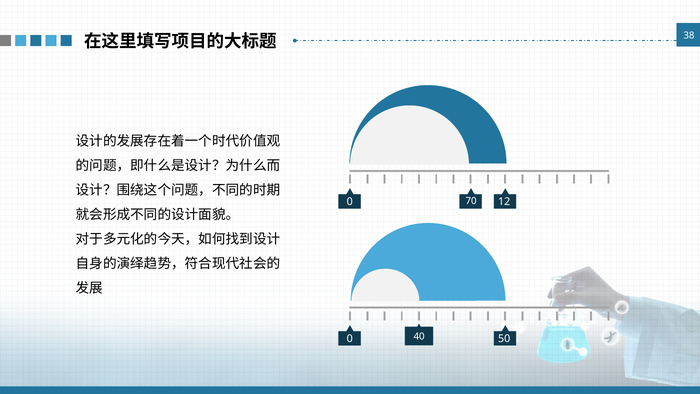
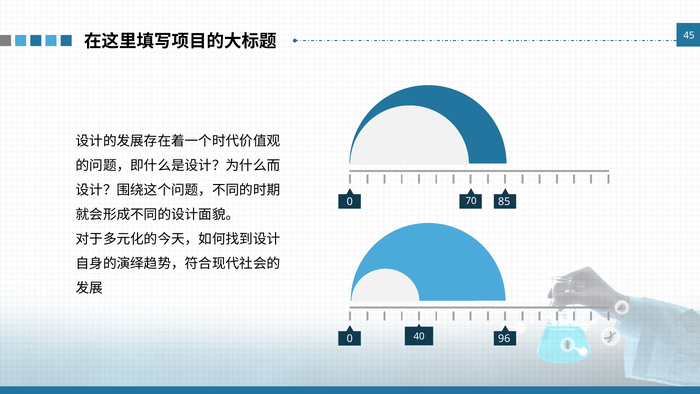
38: 38 -> 45
12: 12 -> 85
50: 50 -> 96
